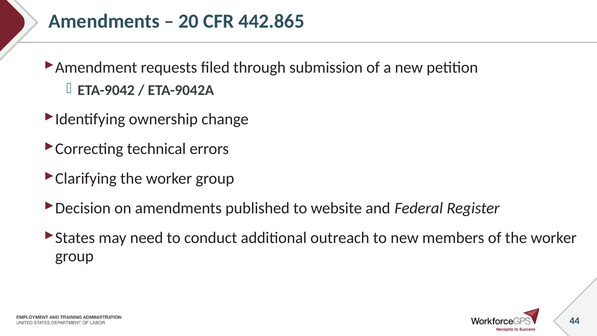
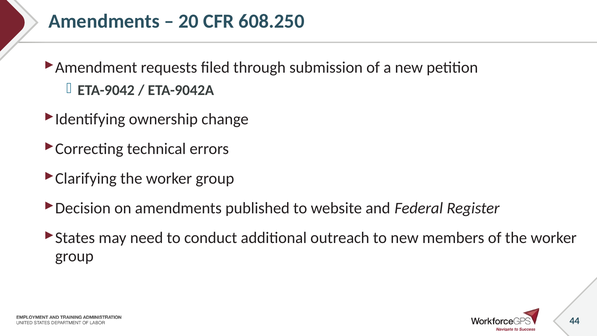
442.865: 442.865 -> 608.250
